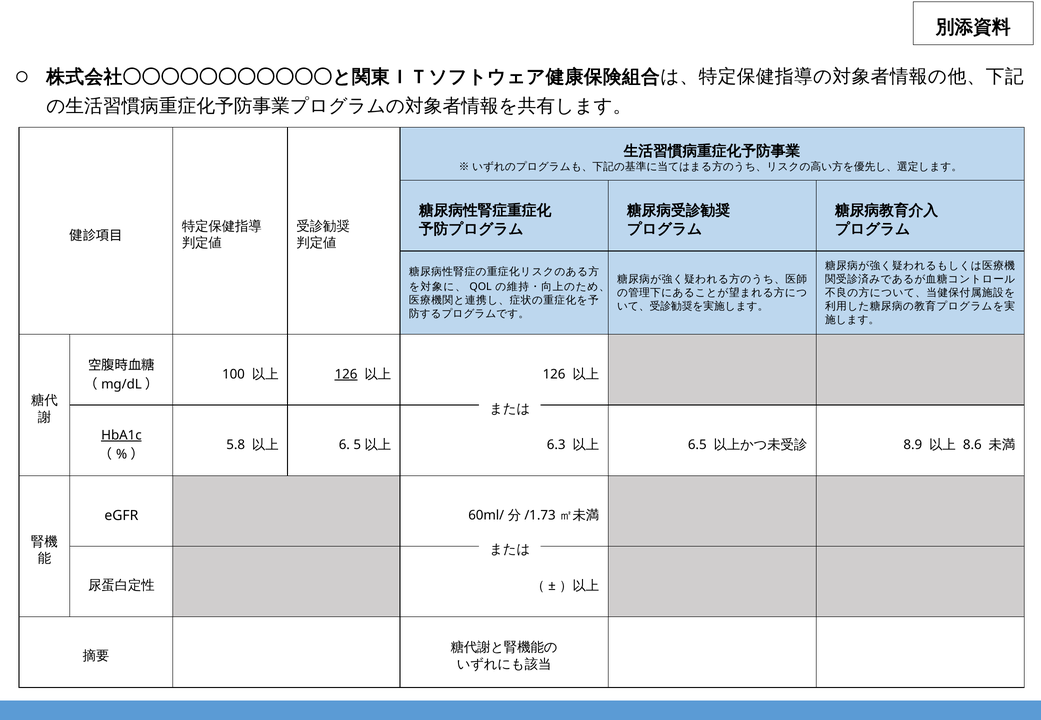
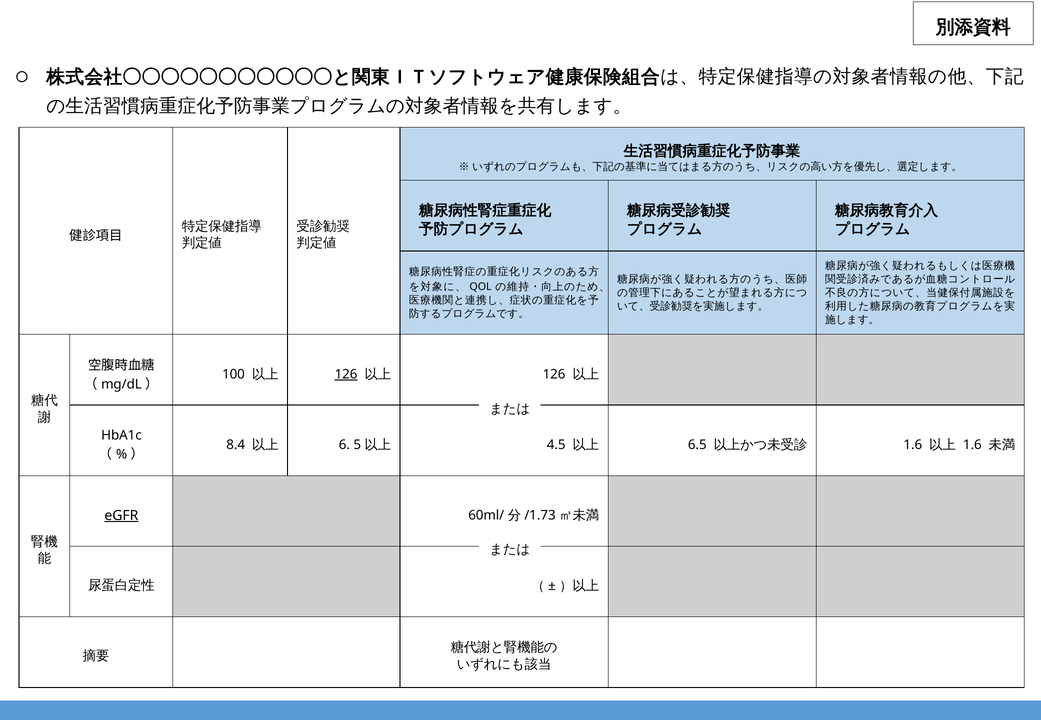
HbA1c underline: present -> none
5.8: 5.8 -> 8.4
6.3: 6.3 -> 4.5
8.9 at (913, 445): 8.9 -> 1.6
8.6 at (972, 445): 8.6 -> 1.6
eGFR underline: none -> present
